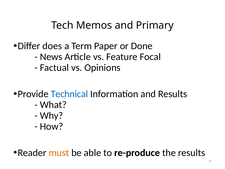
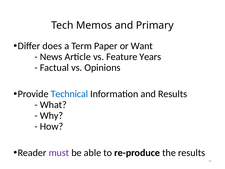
Done: Done -> Want
Focal: Focal -> Years
must colour: orange -> purple
